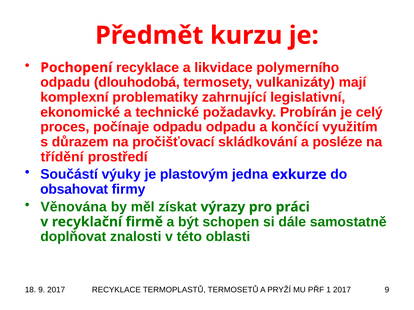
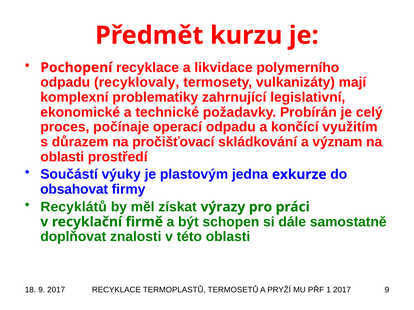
dlouhodobá: dlouhodobá -> recyklovaly
počínaje odpadu: odpadu -> operací
posléze: posléze -> význam
třídění at (62, 157): třídění -> oblasti
Věnována: Věnována -> Recyklátů
